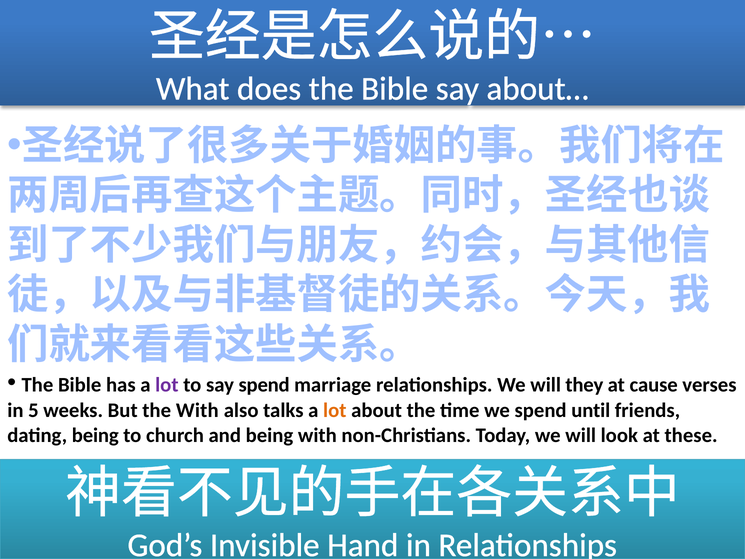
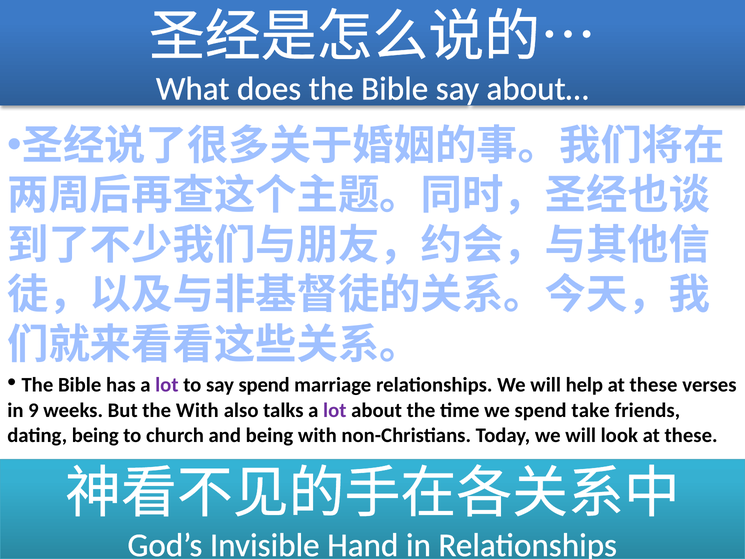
they: they -> help
cause at (654, 385): cause -> these
5: 5 -> 9
lot at (335, 410) colour: orange -> purple
until: until -> take
